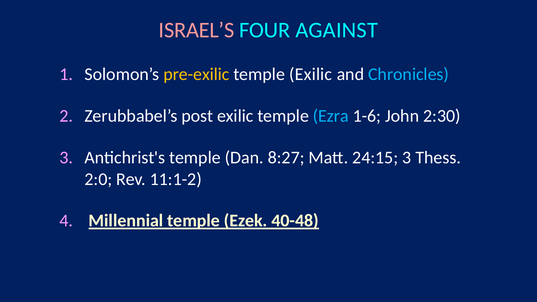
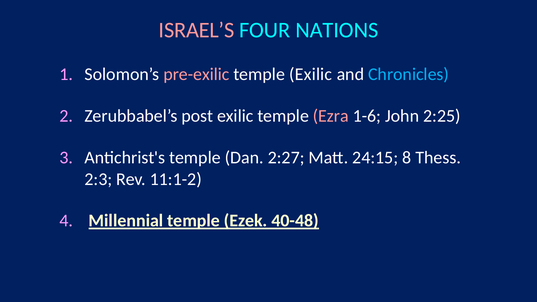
AGAINST: AGAINST -> NATIONS
pre-exilic colour: yellow -> pink
Ezra colour: light blue -> pink
2:30: 2:30 -> 2:25
8:27: 8:27 -> 2:27
24:15 3: 3 -> 8
2:0: 2:0 -> 2:3
